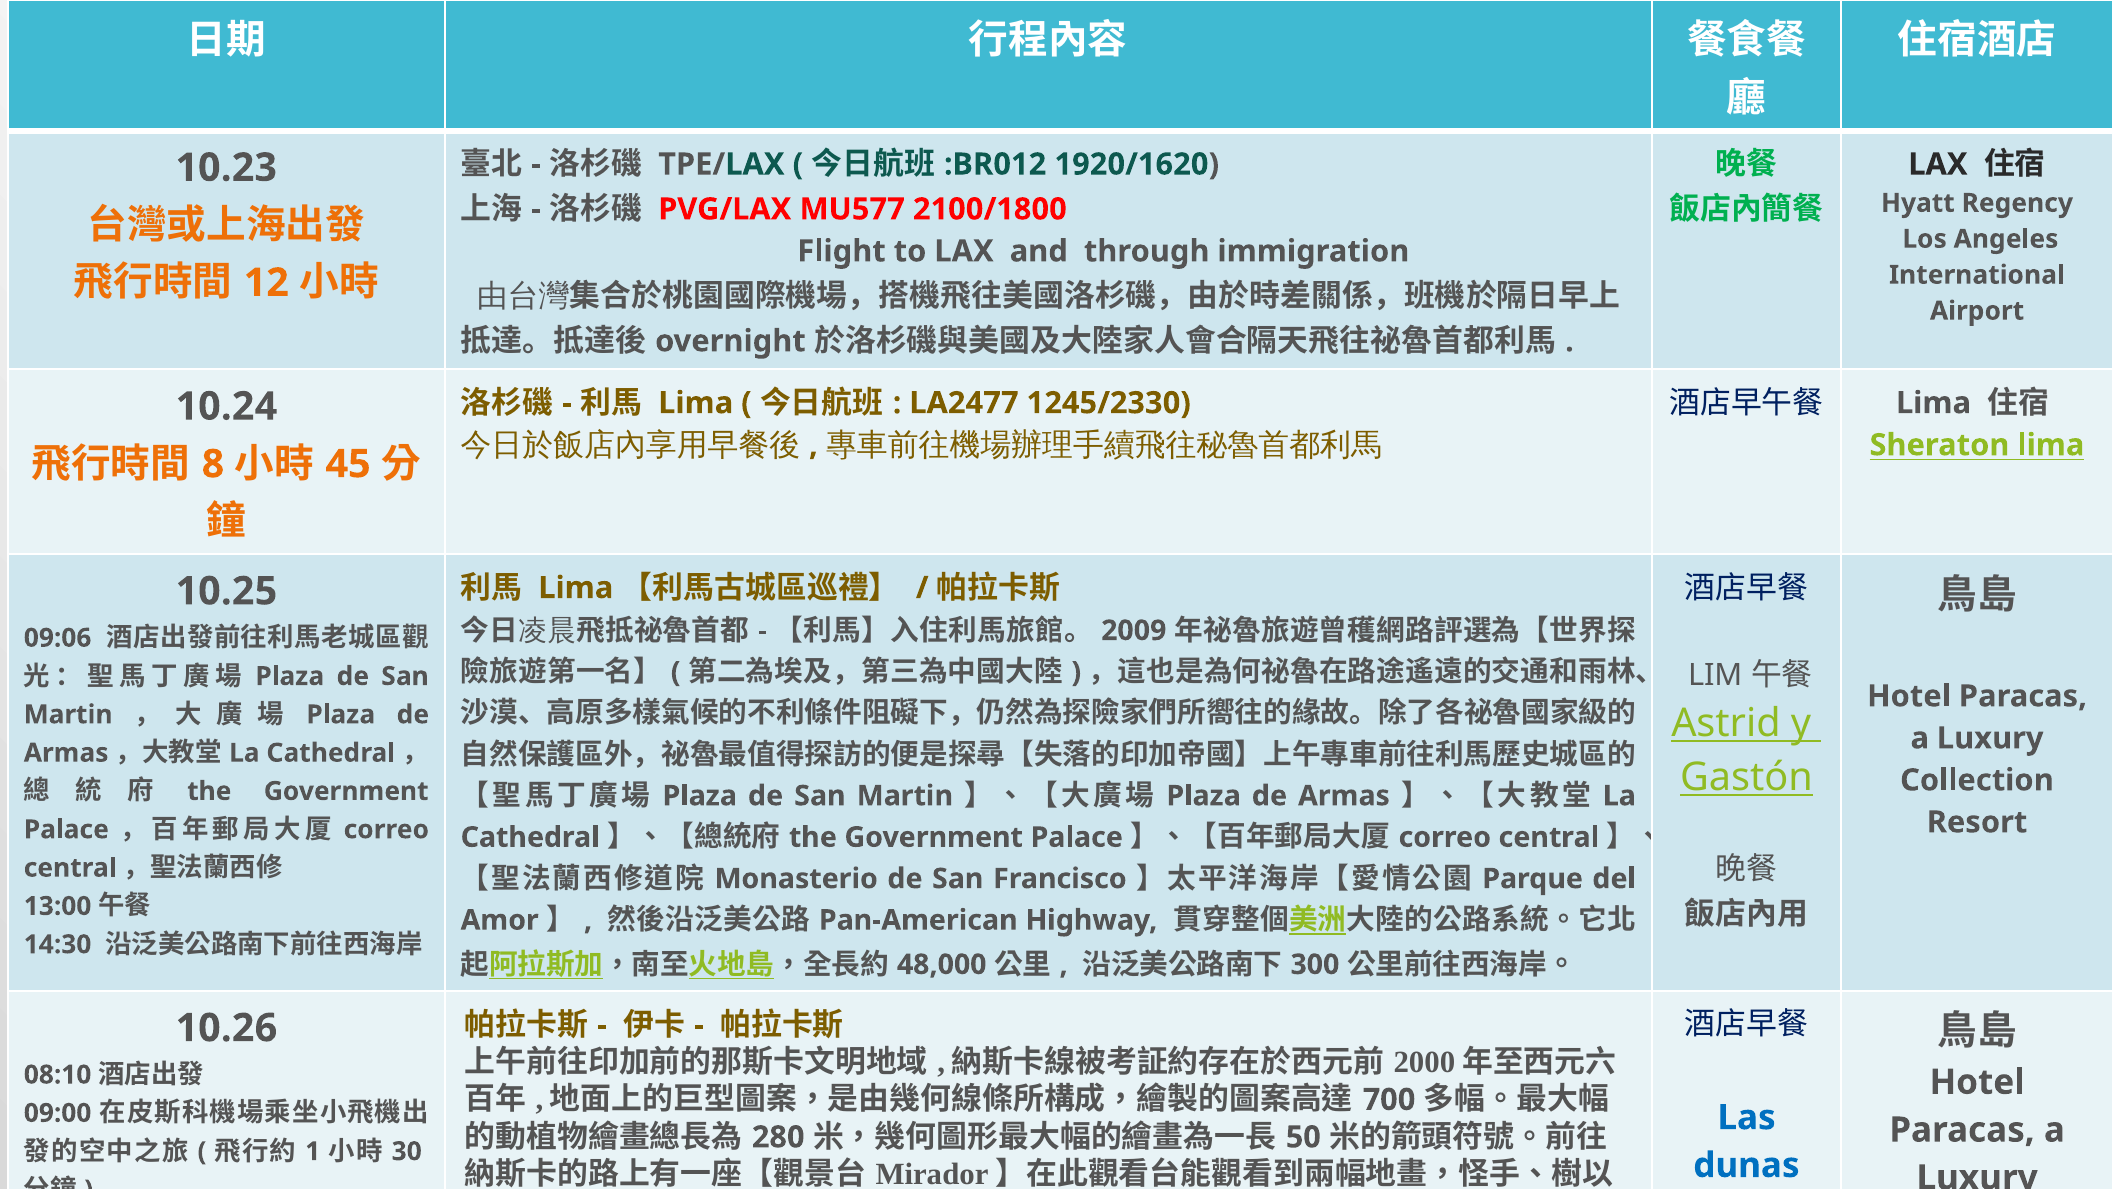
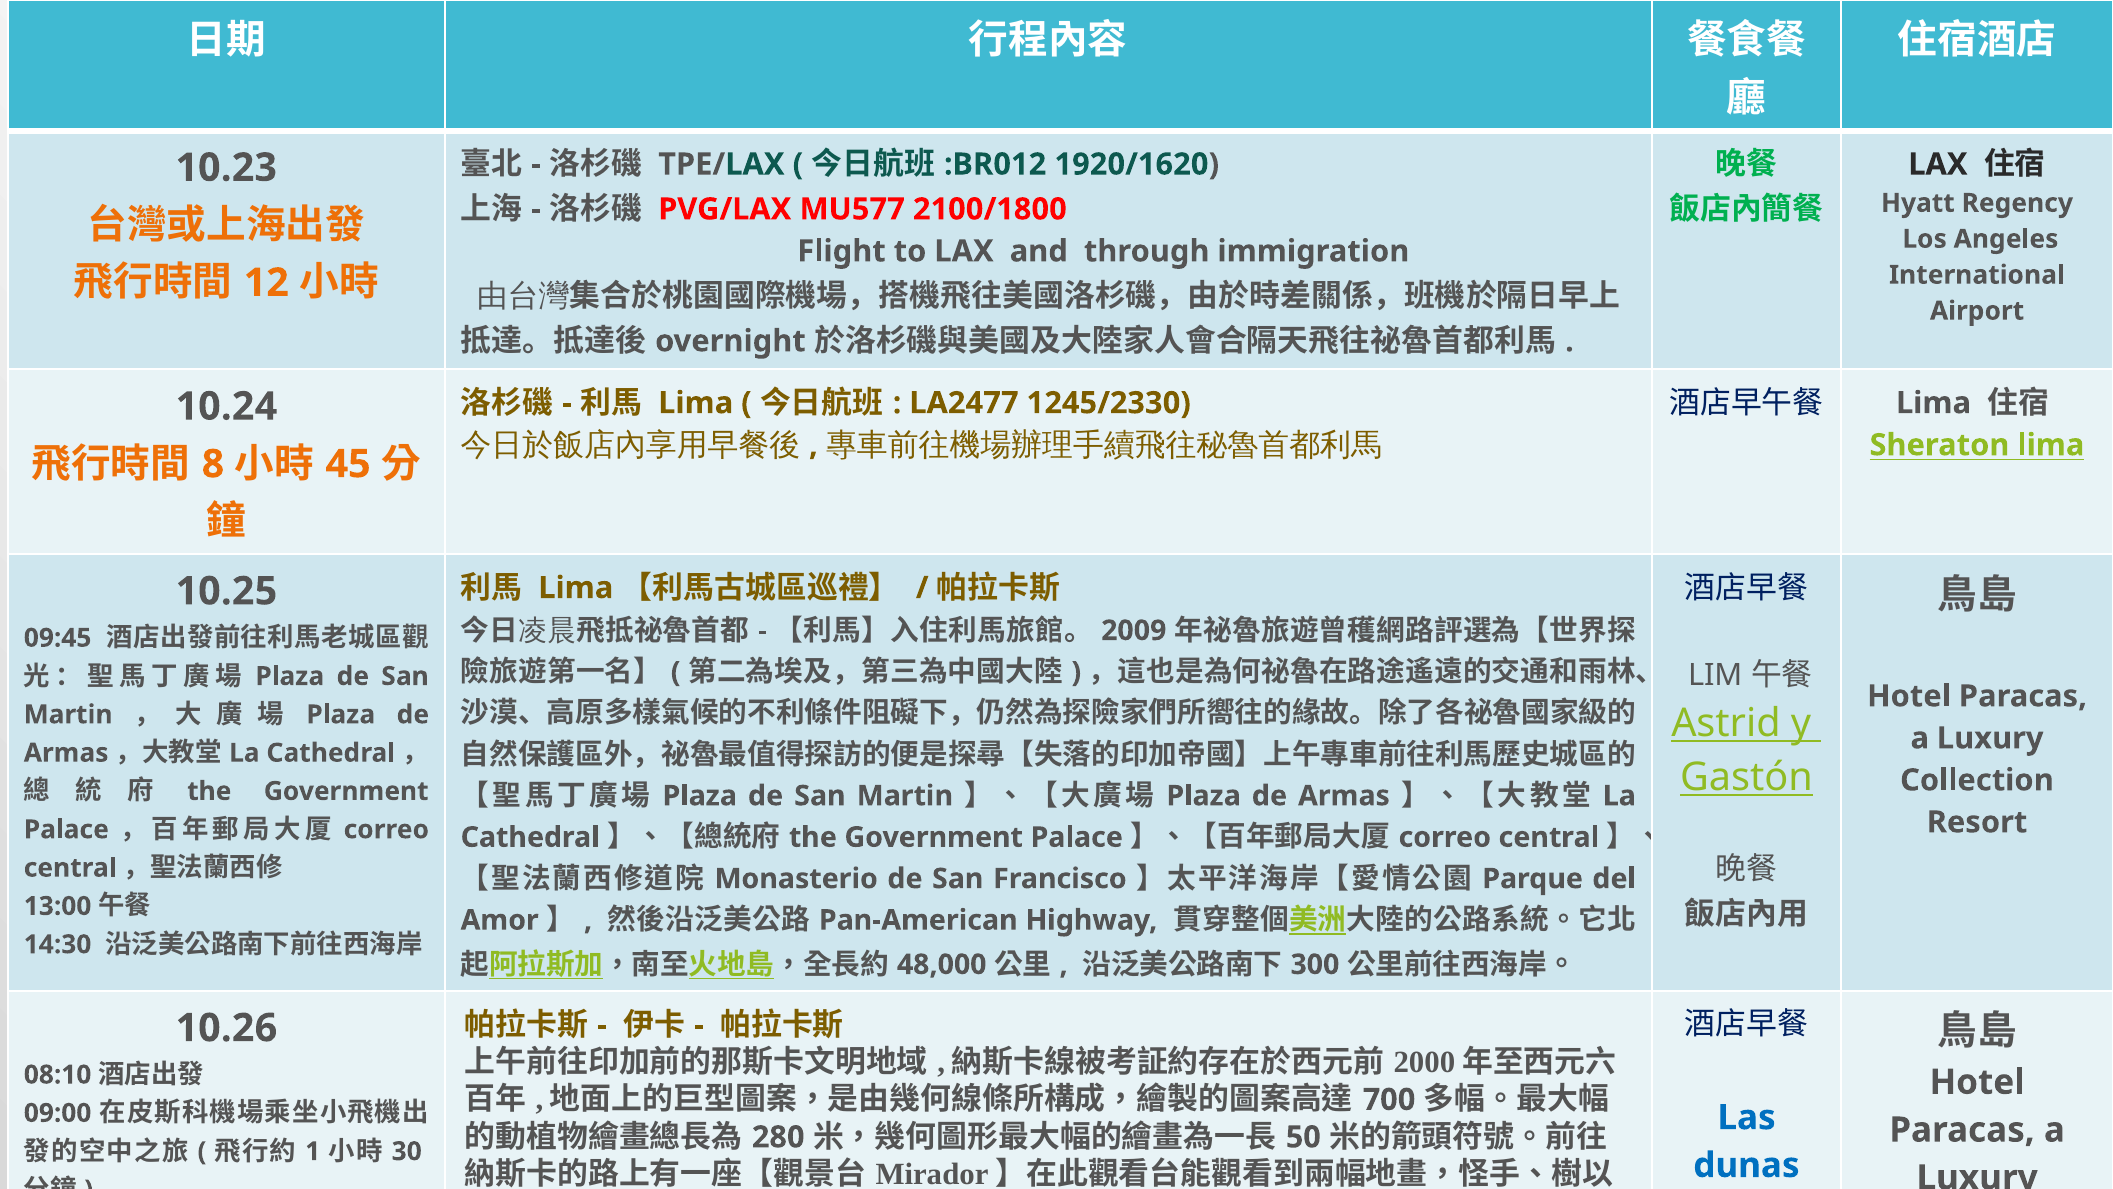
09:06: 09:06 -> 09:45
